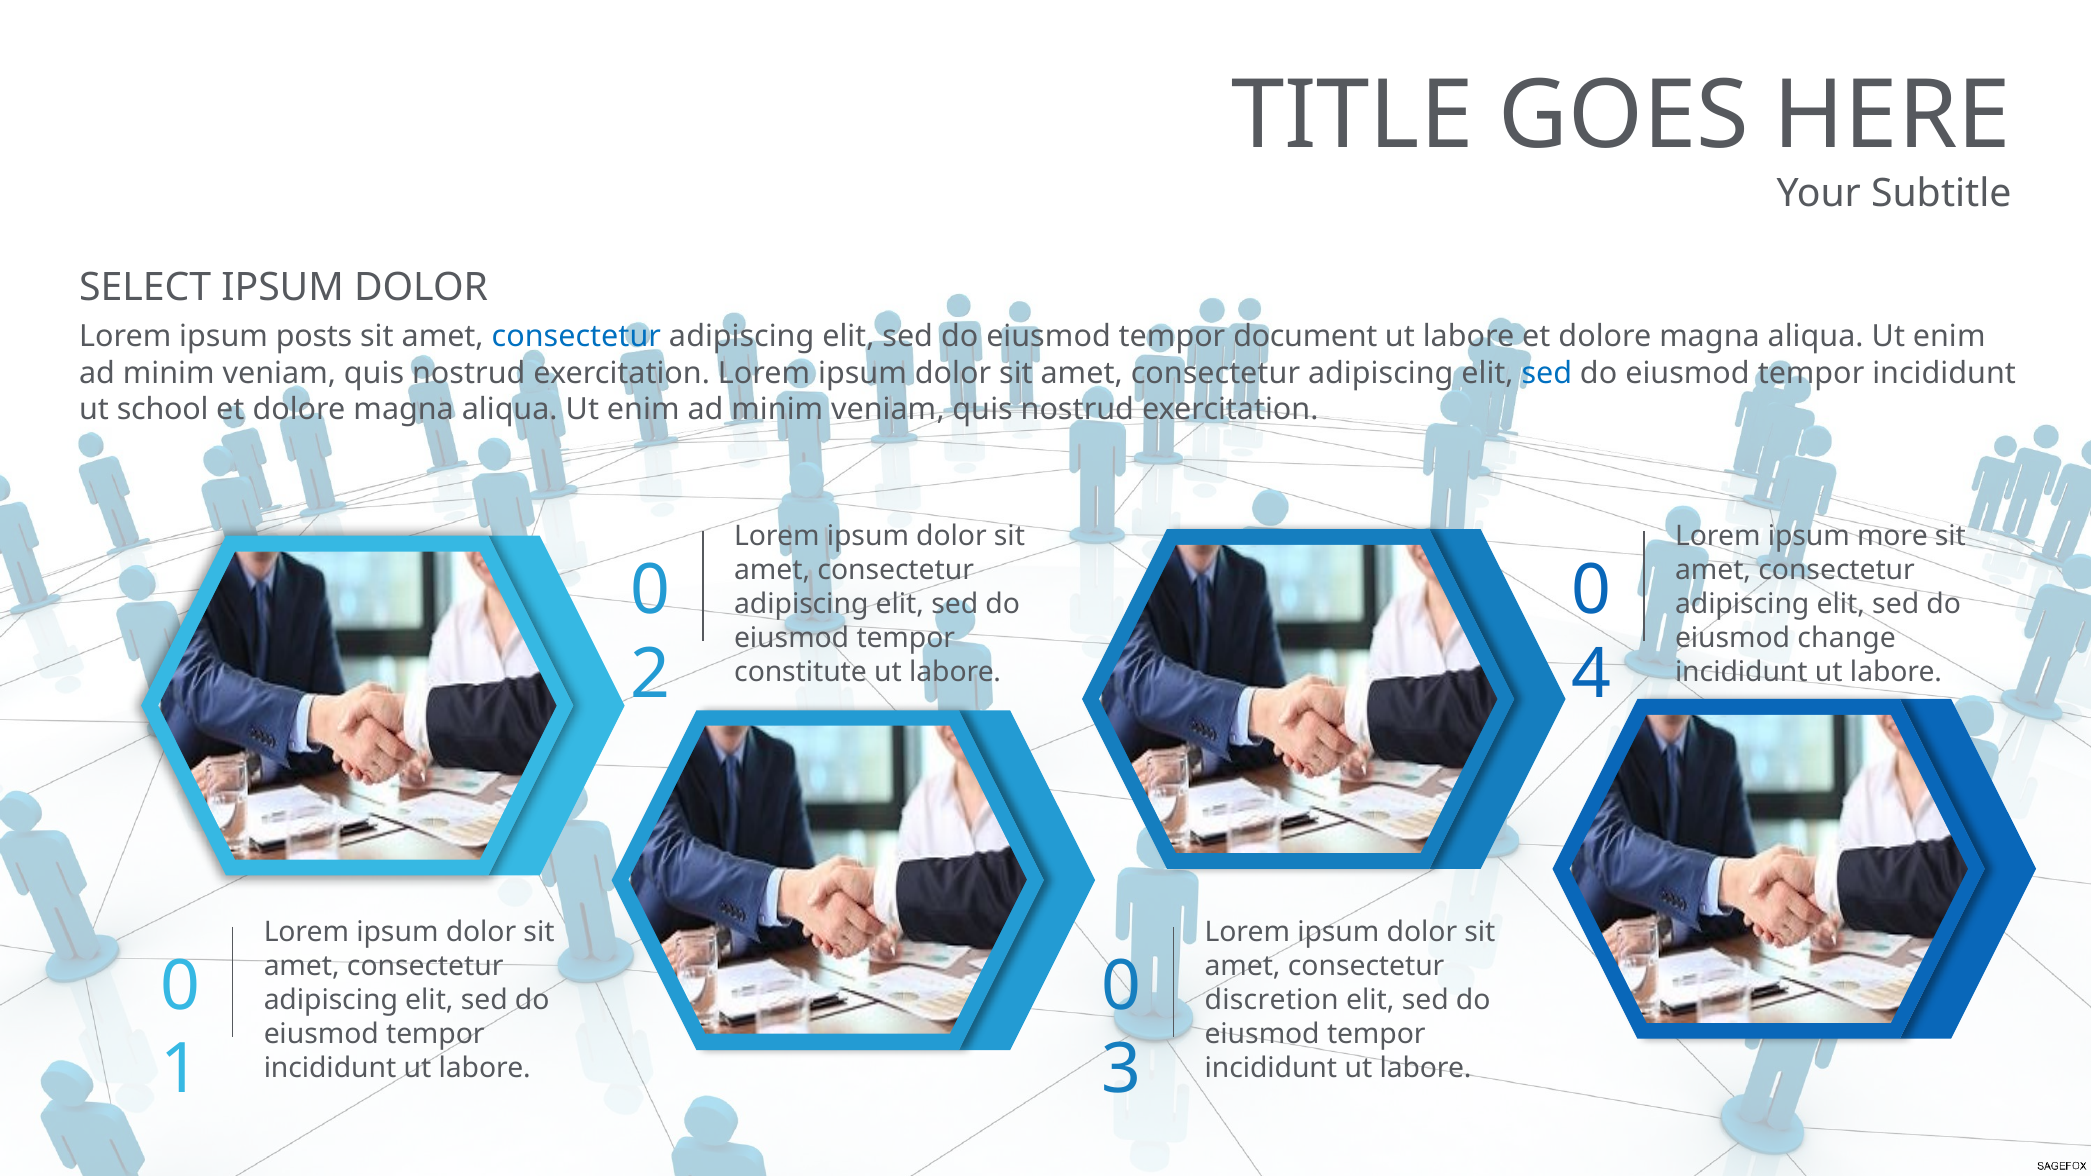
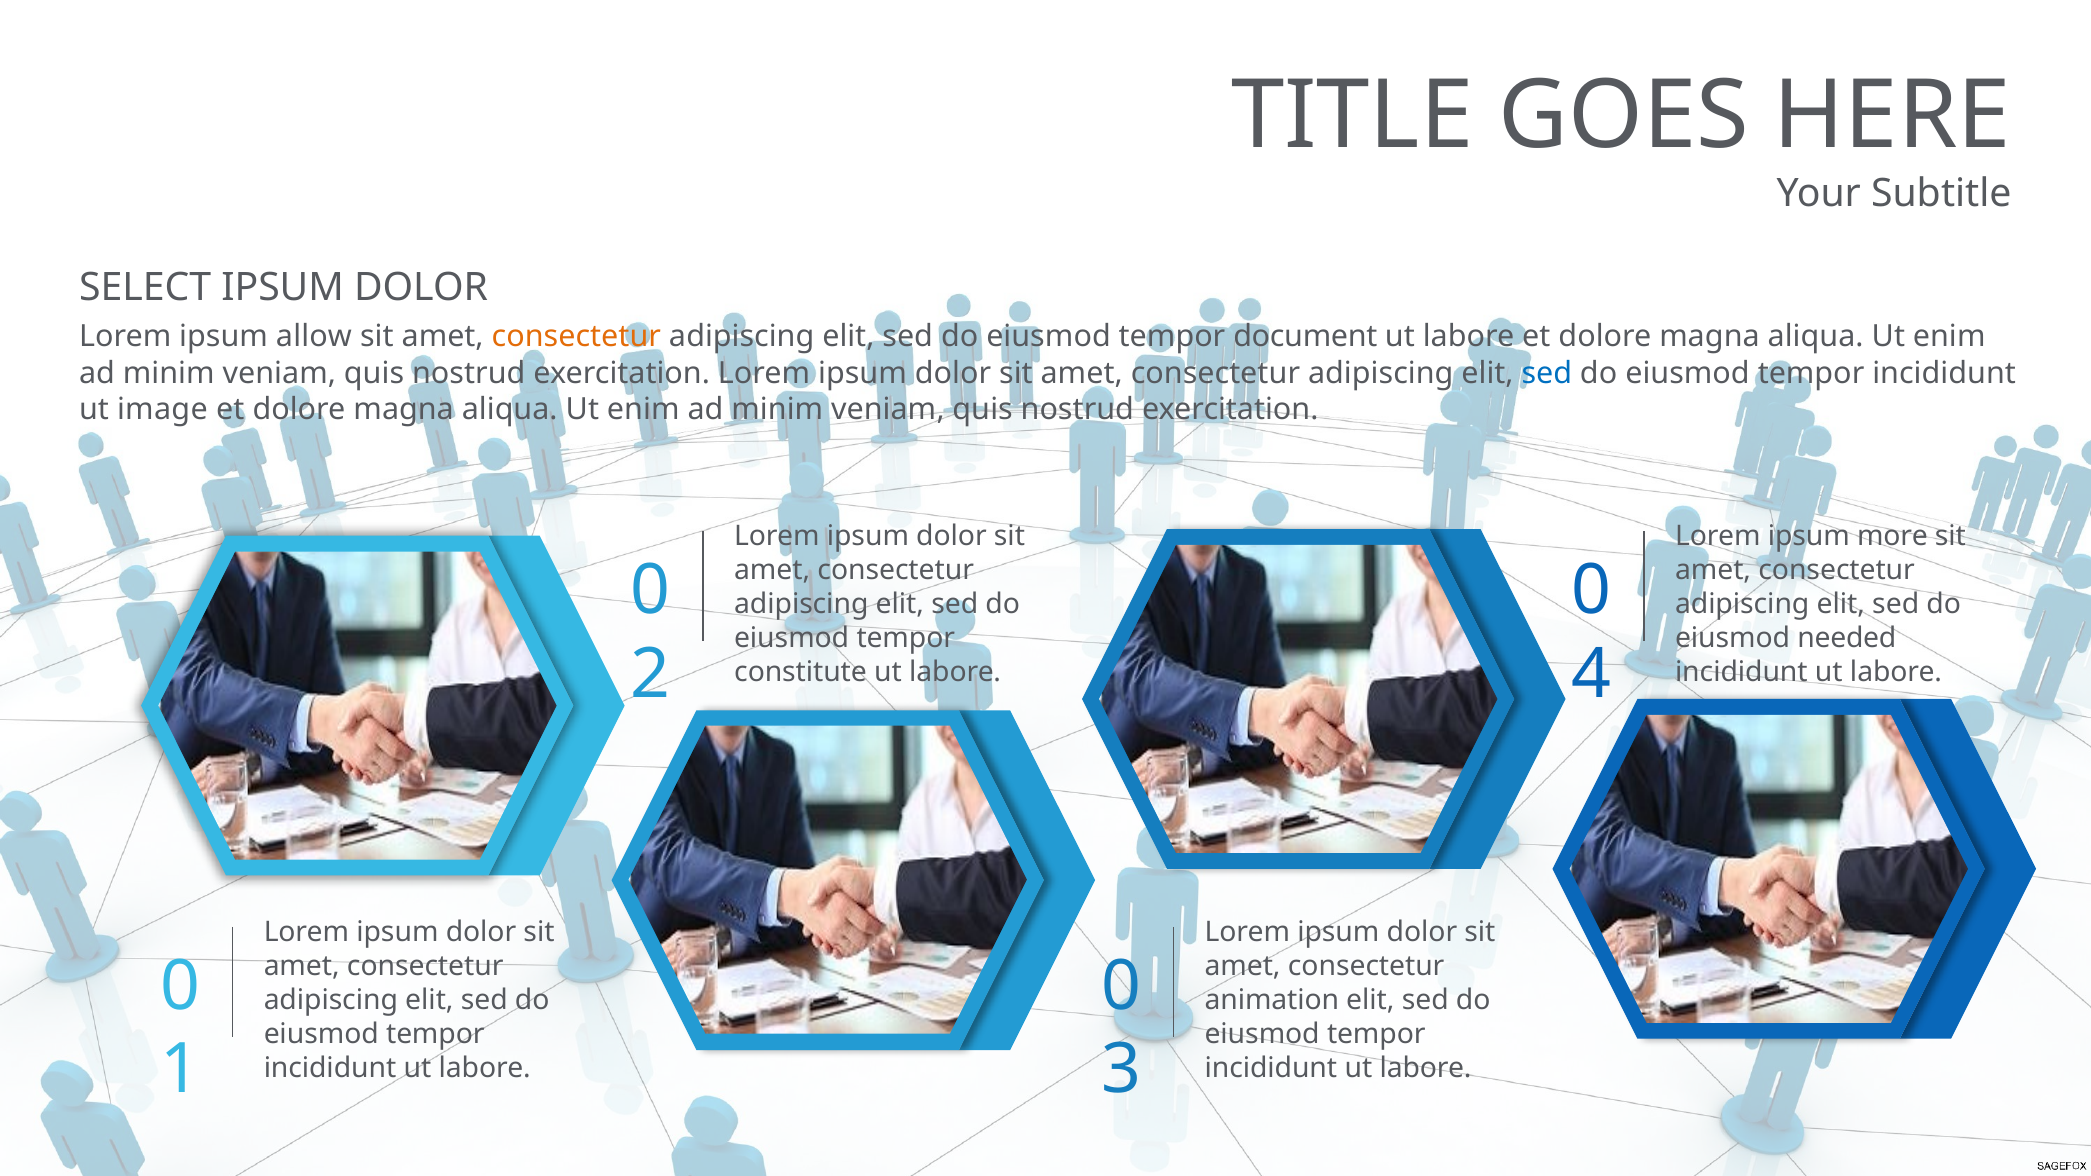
posts: posts -> allow
consectetur at (576, 337) colour: blue -> orange
school: school -> image
change: change -> needed
discretion: discretion -> animation
